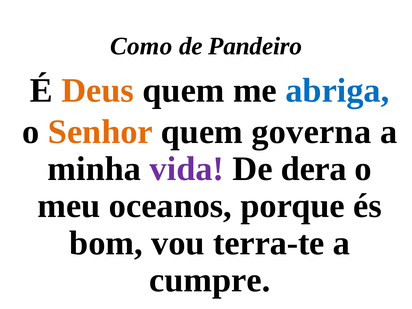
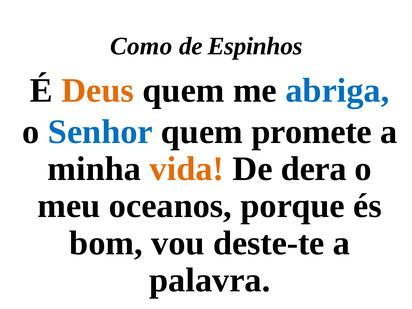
Pandeiro: Pandeiro -> Espinhos
Senhor colour: orange -> blue
governa: governa -> promete
vida colour: purple -> orange
terra-te: terra-te -> deste-te
cumpre: cumpre -> palavra
